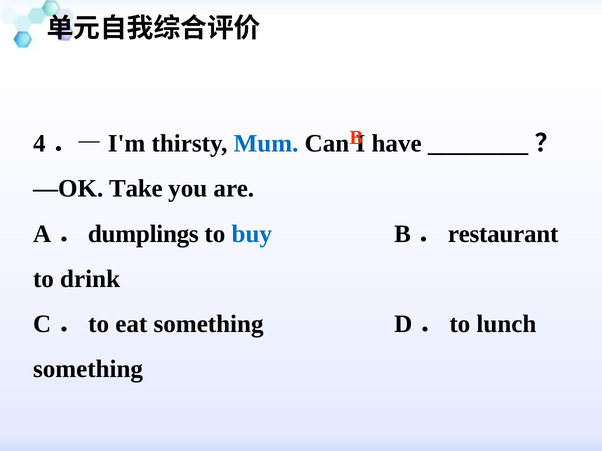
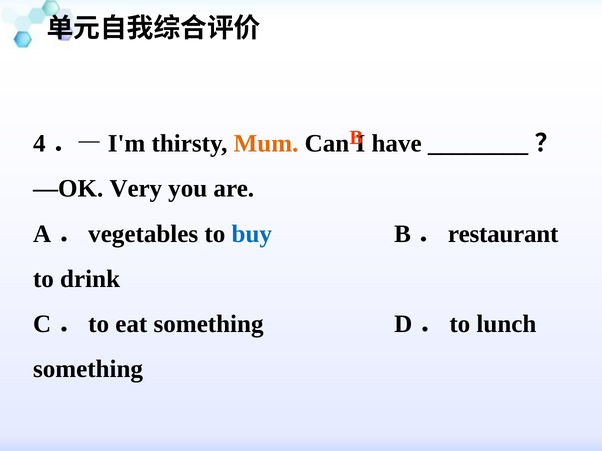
Mum colour: blue -> orange
Take: Take -> Very
dumplings: dumplings -> vegetables
